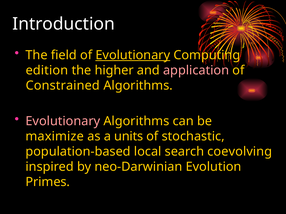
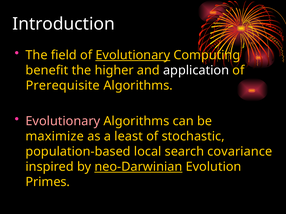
edition: edition -> benefit
application colour: pink -> white
Constrained: Constrained -> Prerequisite
units: units -> least
coevolving: coevolving -> covariance
neo-Darwinian underline: none -> present
